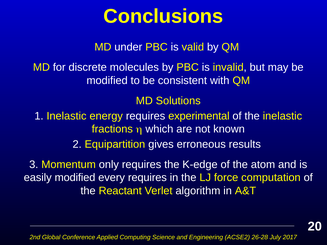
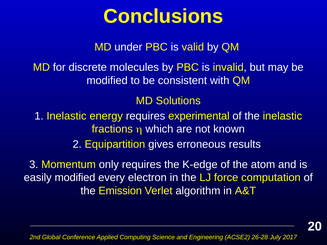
every requires: requires -> electron
Reactant: Reactant -> Emission
